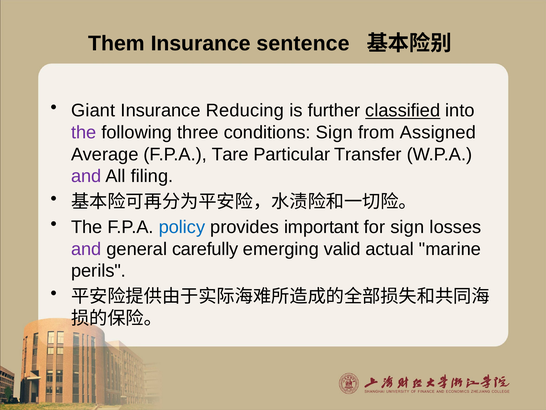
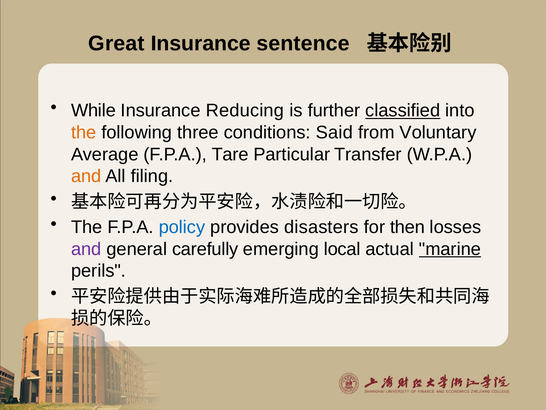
Them: Them -> Great
Giant: Giant -> While
the at (84, 132) colour: purple -> orange
conditions Sign: Sign -> Said
Assigned: Assigned -> Voluntary
and at (86, 176) colour: purple -> orange
important: important -> disasters
for sign: sign -> then
valid: valid -> local
marine underline: none -> present
